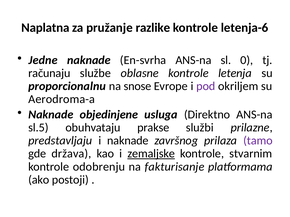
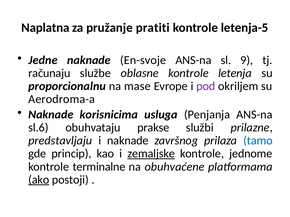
razlike: razlike -> pratiti
letenja-6: letenja-6 -> letenja-5
En-svrha: En-svrha -> En-svoje
0: 0 -> 9
snose: snose -> mase
objedinjene: objedinjene -> korisnicima
Direktno: Direktno -> Penjanja
sl.5: sl.5 -> sl.6
tamo colour: purple -> blue
država: država -> princip
stvarnim: stvarnim -> jednome
odobrenju: odobrenju -> terminalne
fakturisanje: fakturisanje -> obuhvaćene
ako underline: none -> present
